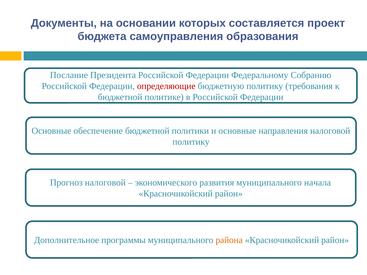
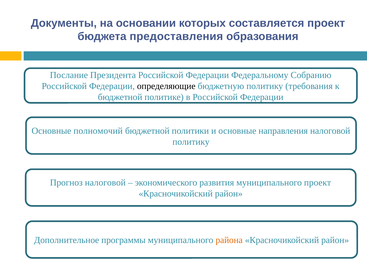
самоуправления: самоуправления -> предоставления
определяющие colour: red -> black
обеспечение: обеспечение -> полномочий
муниципального начала: начала -> проект
